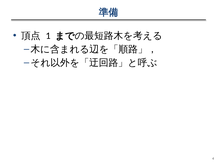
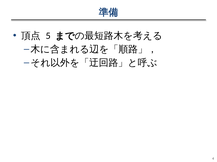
1: 1 -> 5
